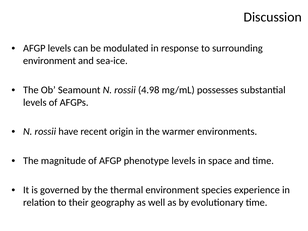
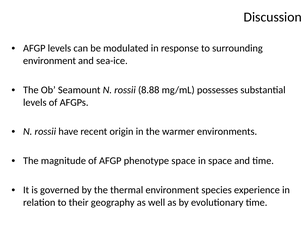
4.98: 4.98 -> 8.88
phenotype levels: levels -> space
